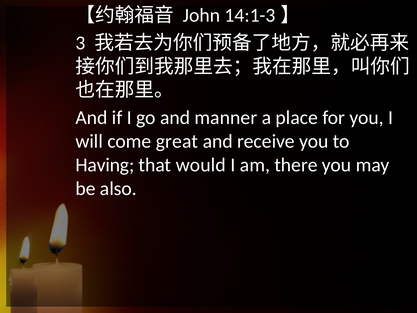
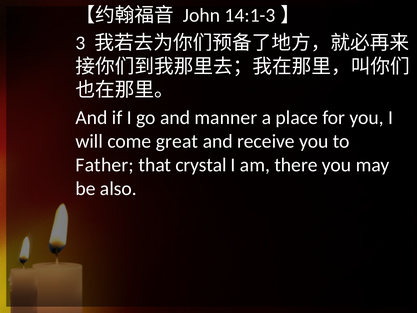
Having: Having -> Father
would: would -> crystal
